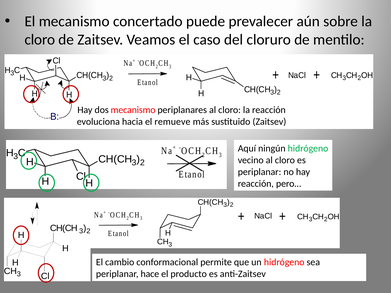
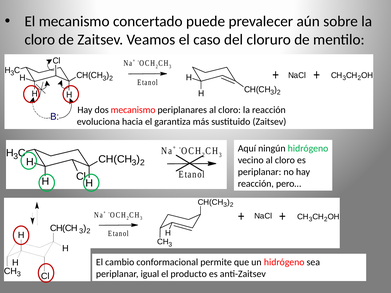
remueve: remueve -> garantiza
hace: hace -> igual
